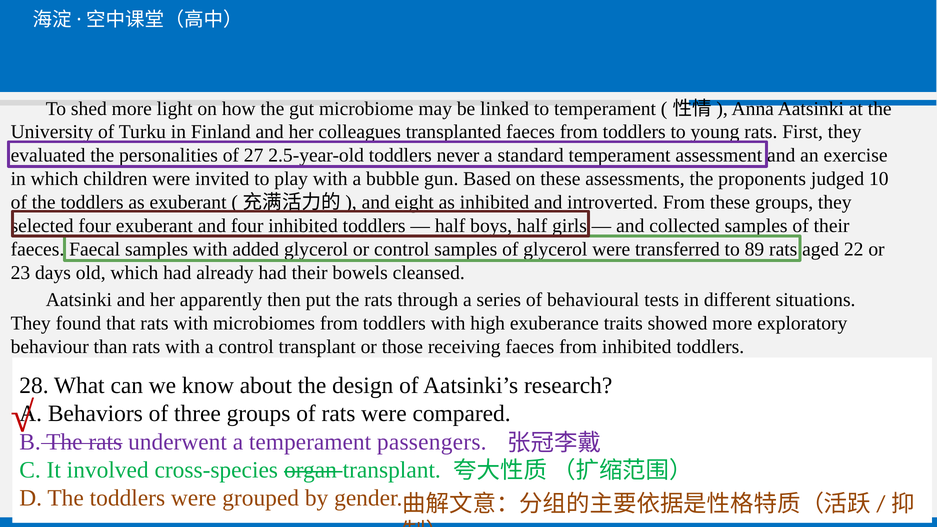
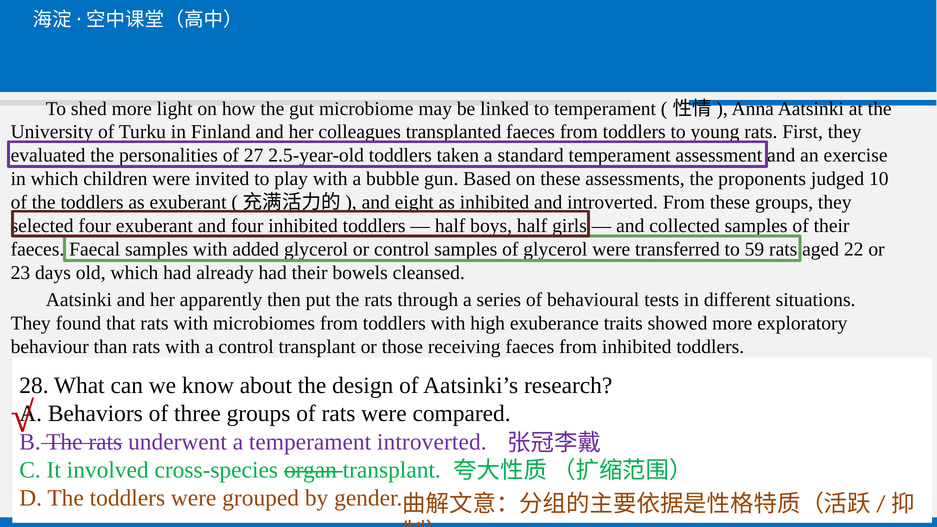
never: never -> taken
89: 89 -> 59
temperament passengers: passengers -> introverted
